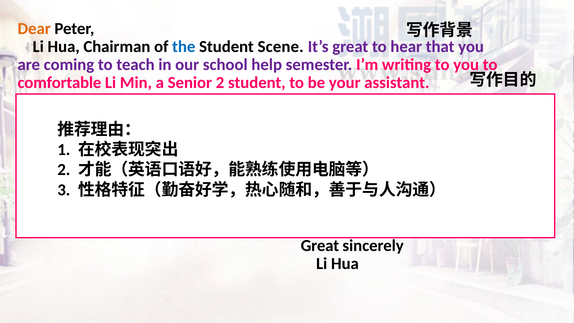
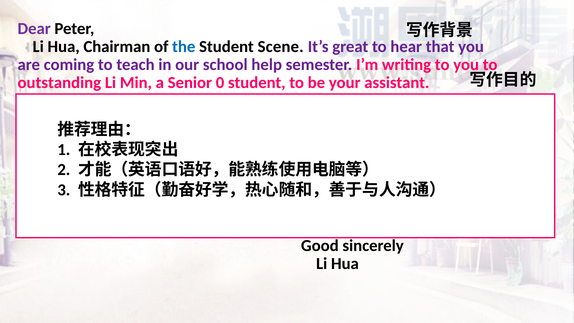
Dear colour: orange -> purple
comfortable at (59, 83): comfortable -> outstanding
Senior 2: 2 -> 0
Great at (320, 246): Great -> Good
